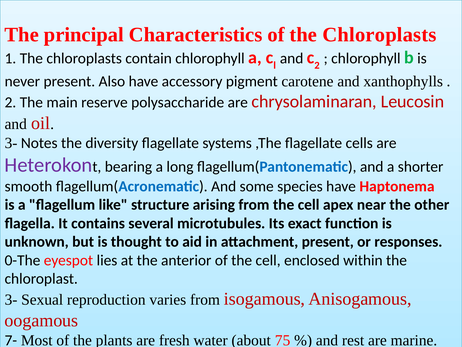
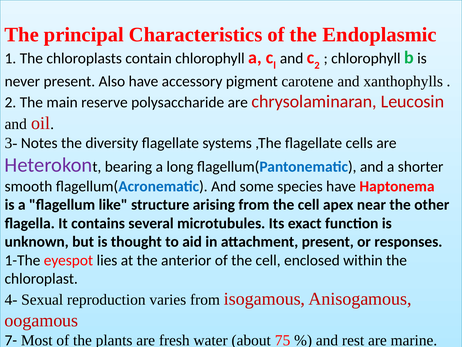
of the Chloroplasts: Chloroplasts -> Endoplasmic
0-The: 0-The -> 1-The
3- at (11, 299): 3- -> 4-
